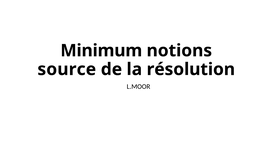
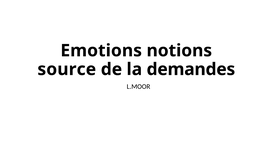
Minimum: Minimum -> Emotions
résolution: résolution -> demandes
